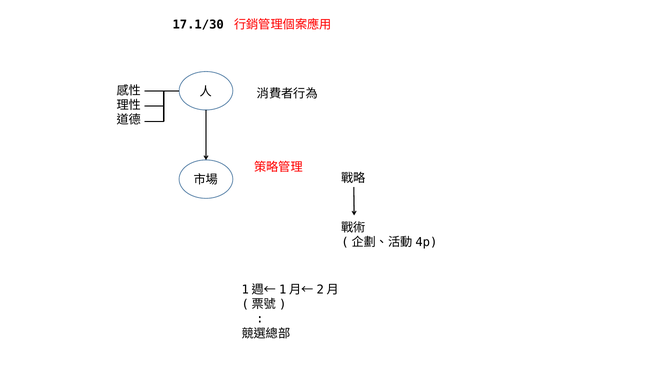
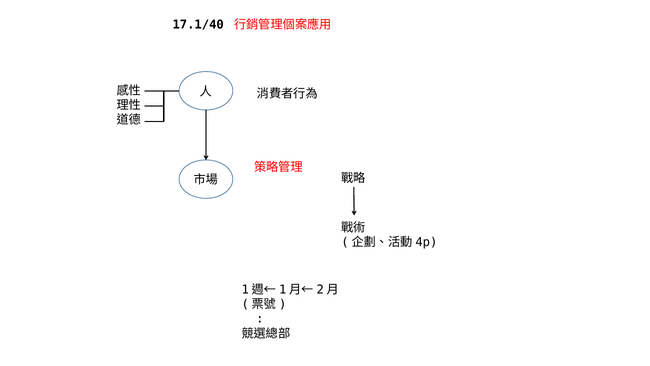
17.1/30: 17.1/30 -> 17.1/40
